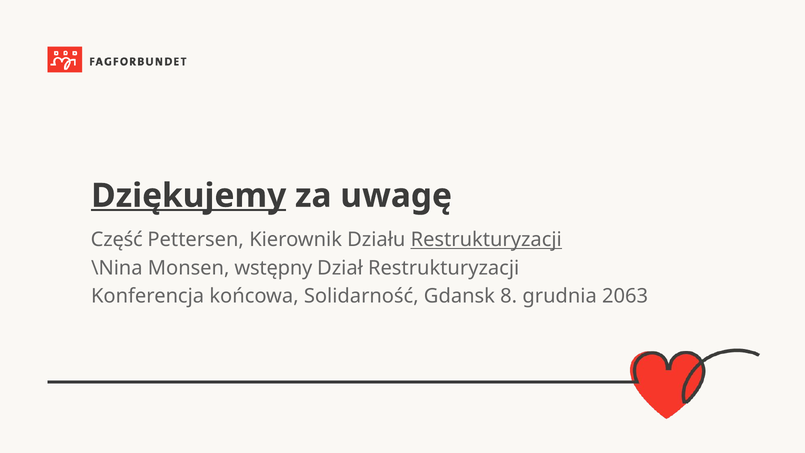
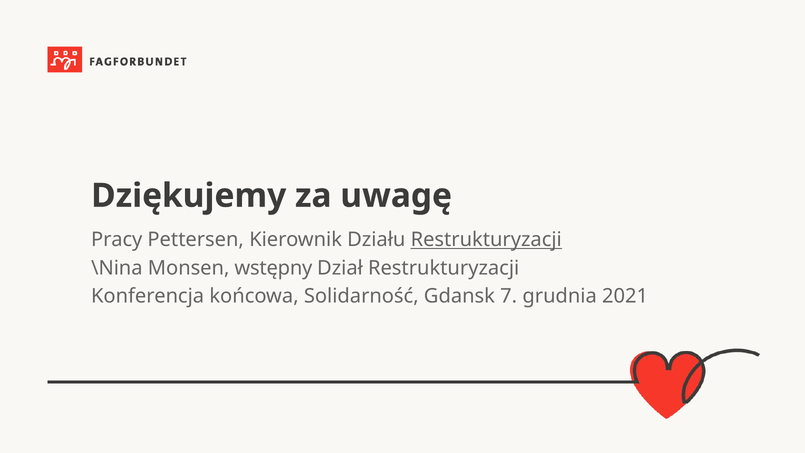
Dziękujemy underline: present -> none
Część: Część -> Pracy
8: 8 -> 7
2063: 2063 -> 2021
